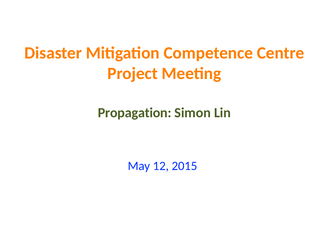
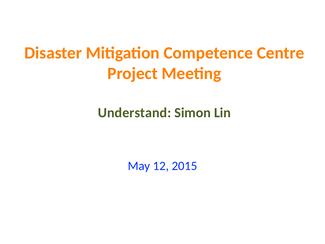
Propagation: Propagation -> Understand
